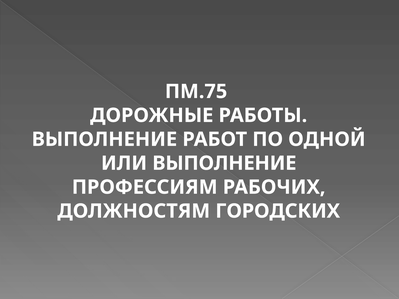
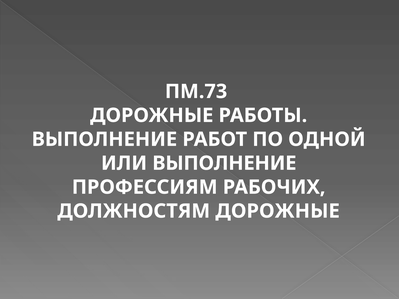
ПМ.75: ПМ.75 -> ПМ.73
ДОЛЖНОСТЯМ ГОРОДСКИХ: ГОРОДСКИХ -> ДОРОЖНЫЕ
